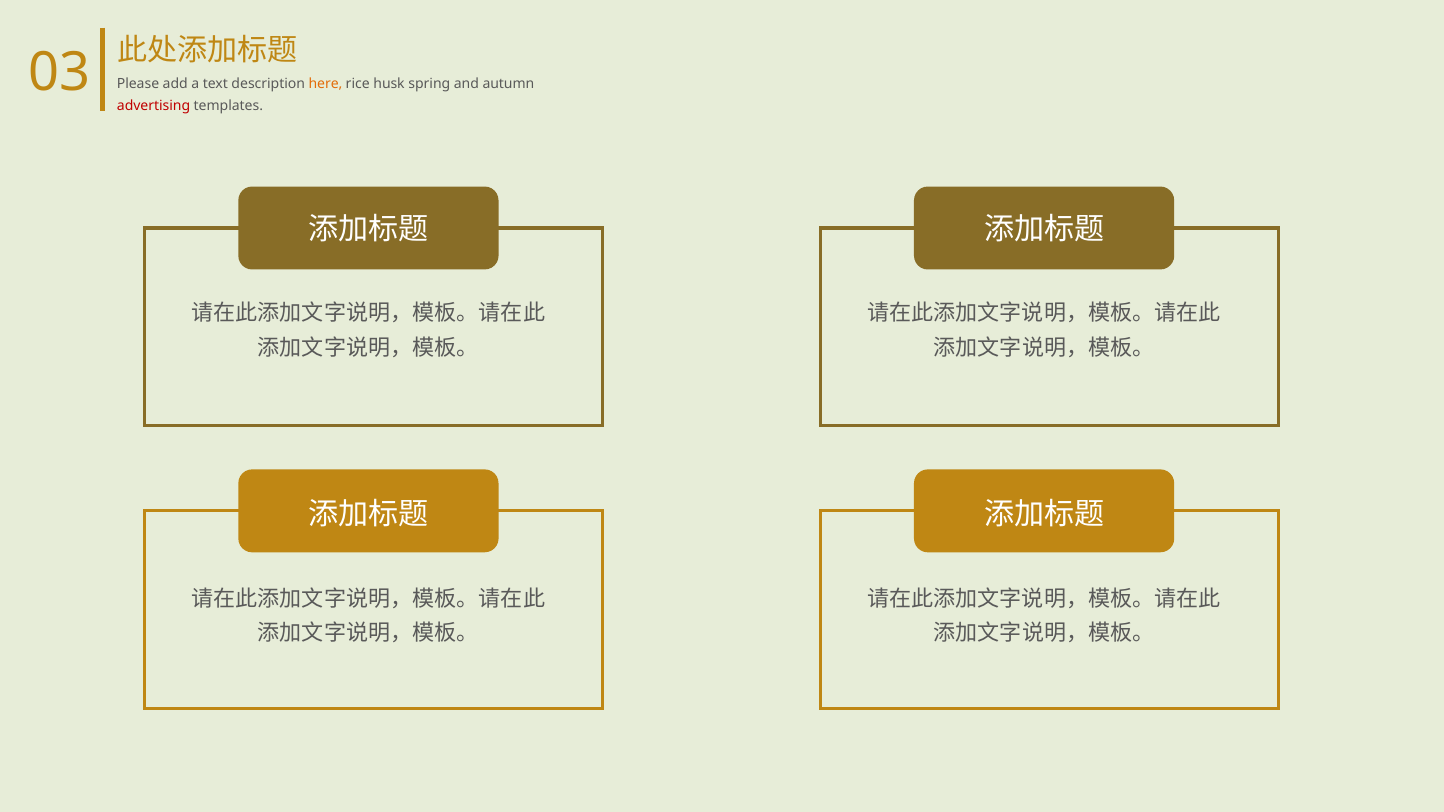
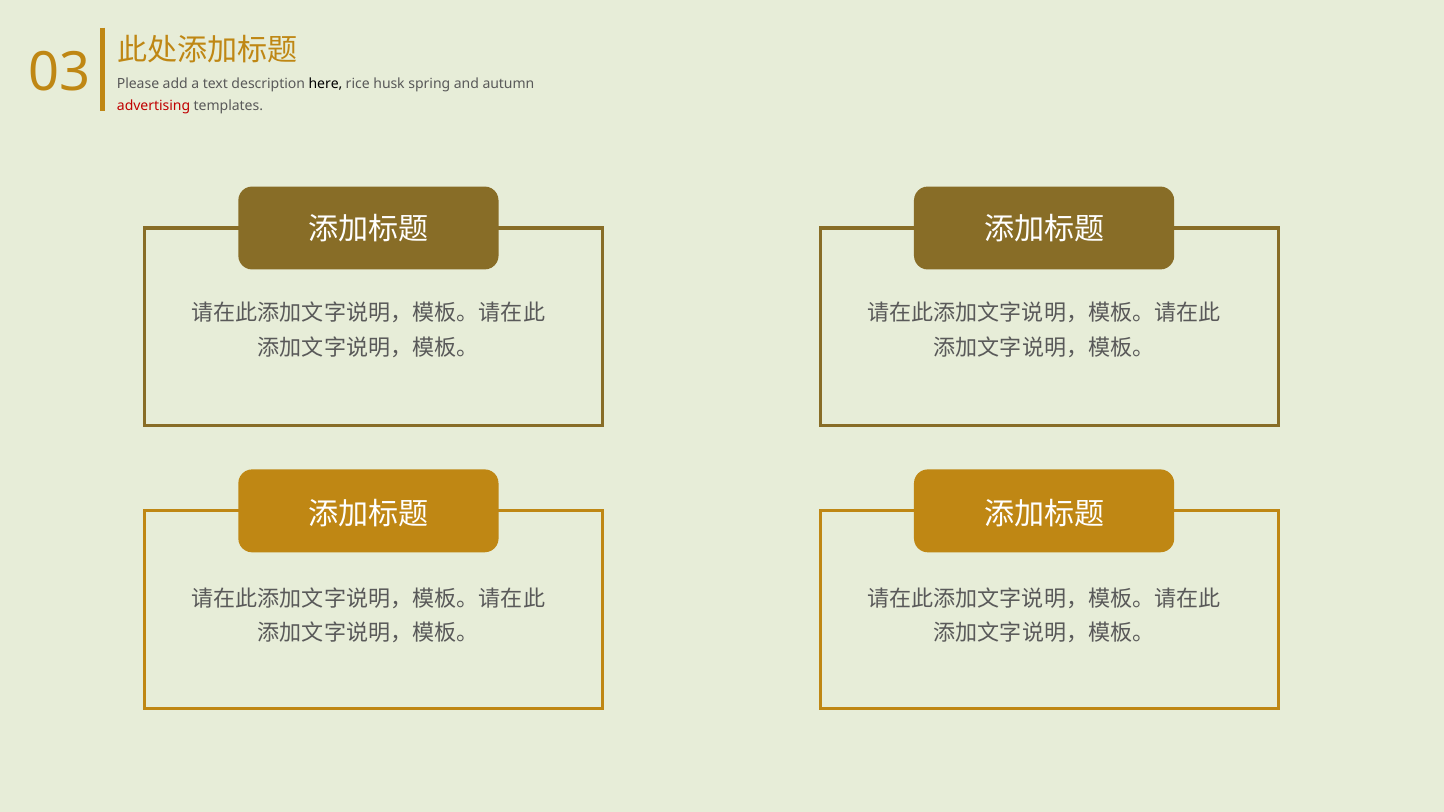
here colour: orange -> black
